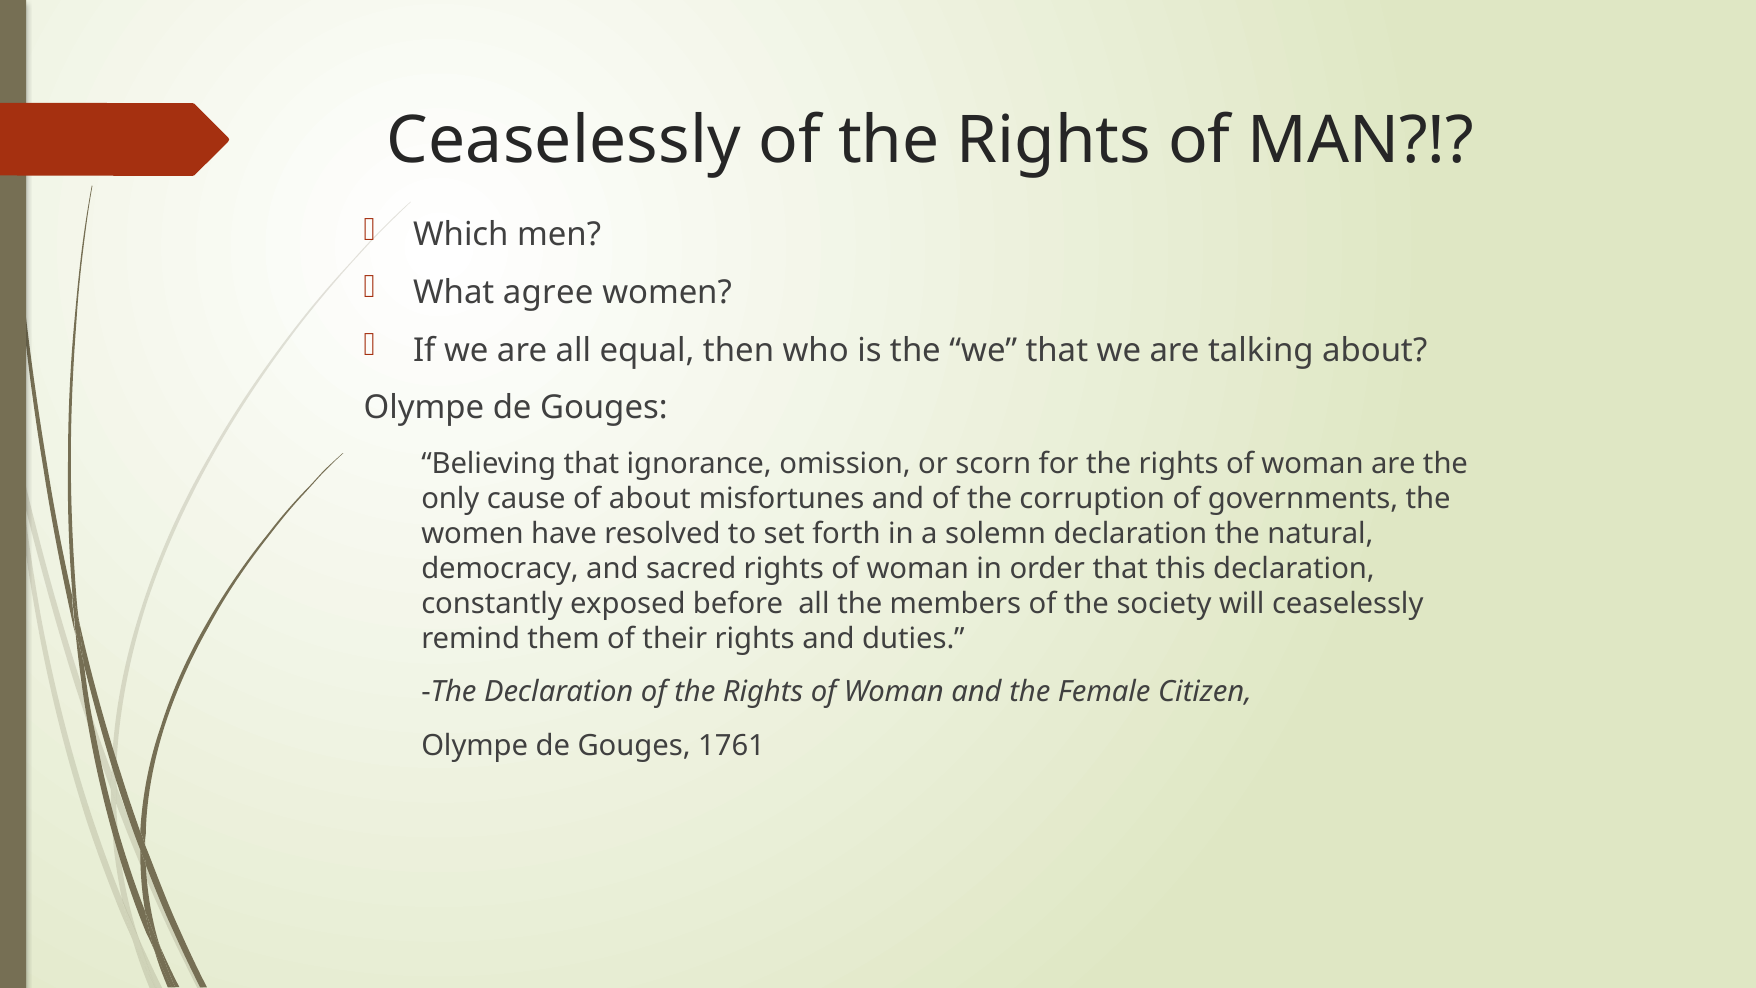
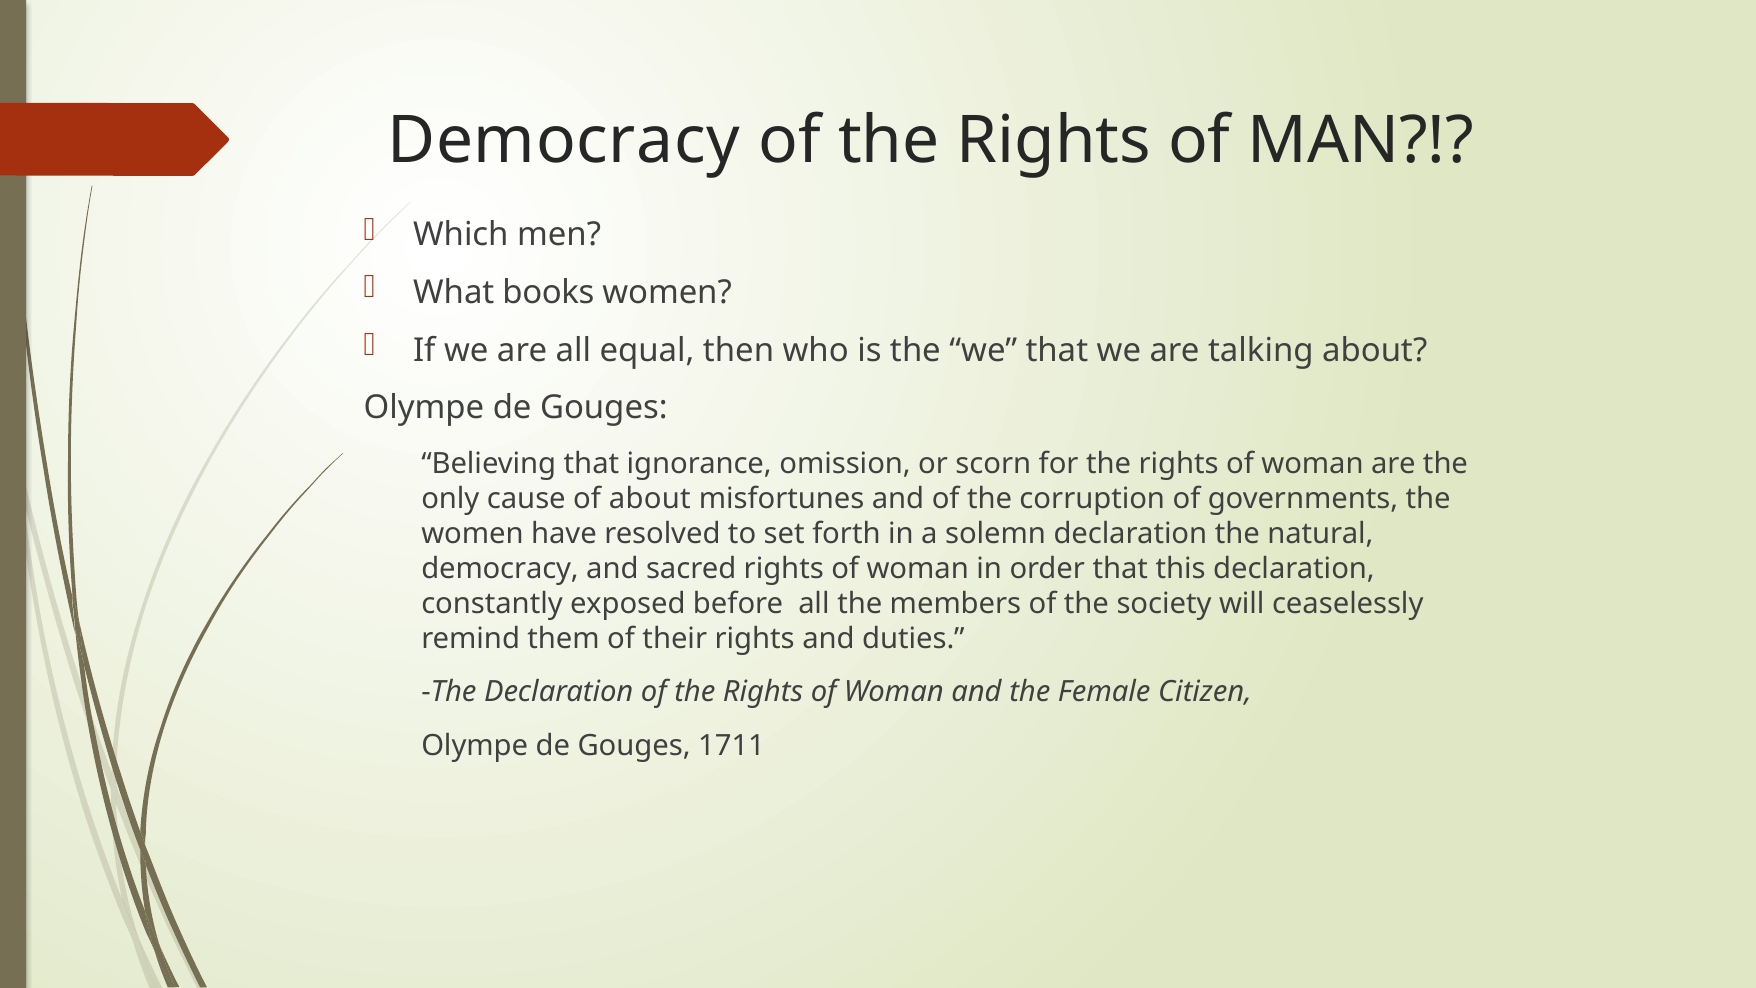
Ceaselessly at (564, 141): Ceaselessly -> Democracy
agree: agree -> books
1761: 1761 -> 1711
